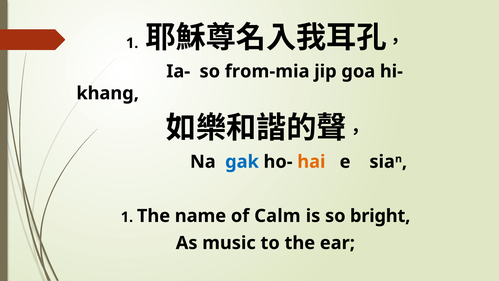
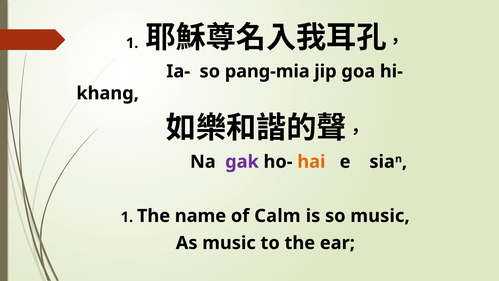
from-mia: from-mia -> pang-mia
gak colour: blue -> purple
so bright: bright -> music
